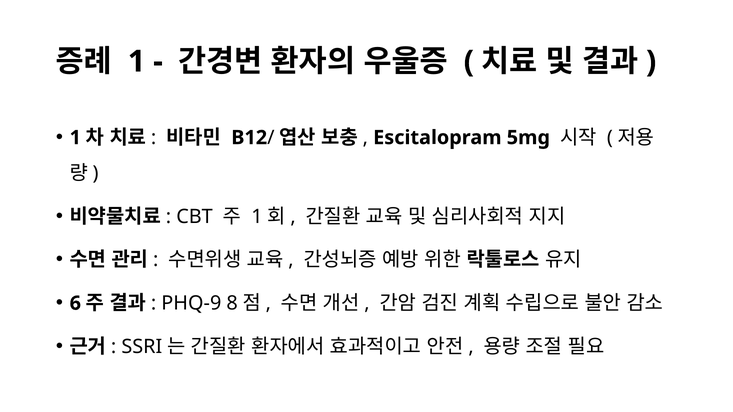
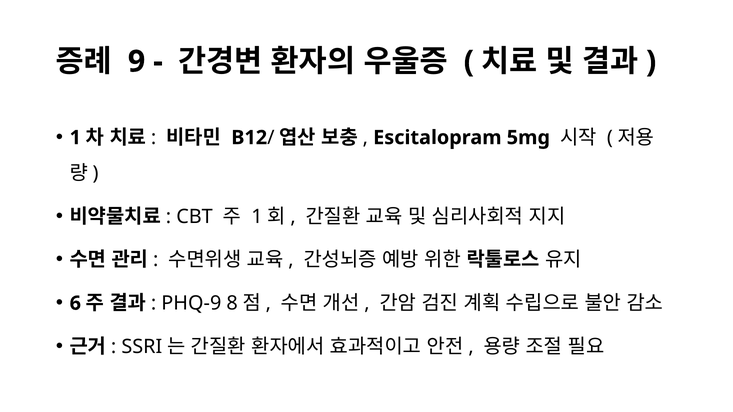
1 at (137, 62): 1 -> 9
